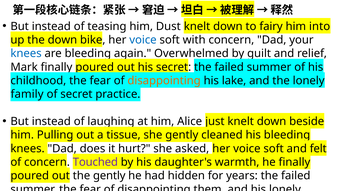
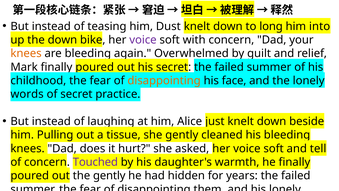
fairy: fairy -> long
voice at (143, 40) colour: blue -> purple
knees at (26, 53) colour: blue -> orange
lake: lake -> face
family: family -> words
felt: felt -> tell
